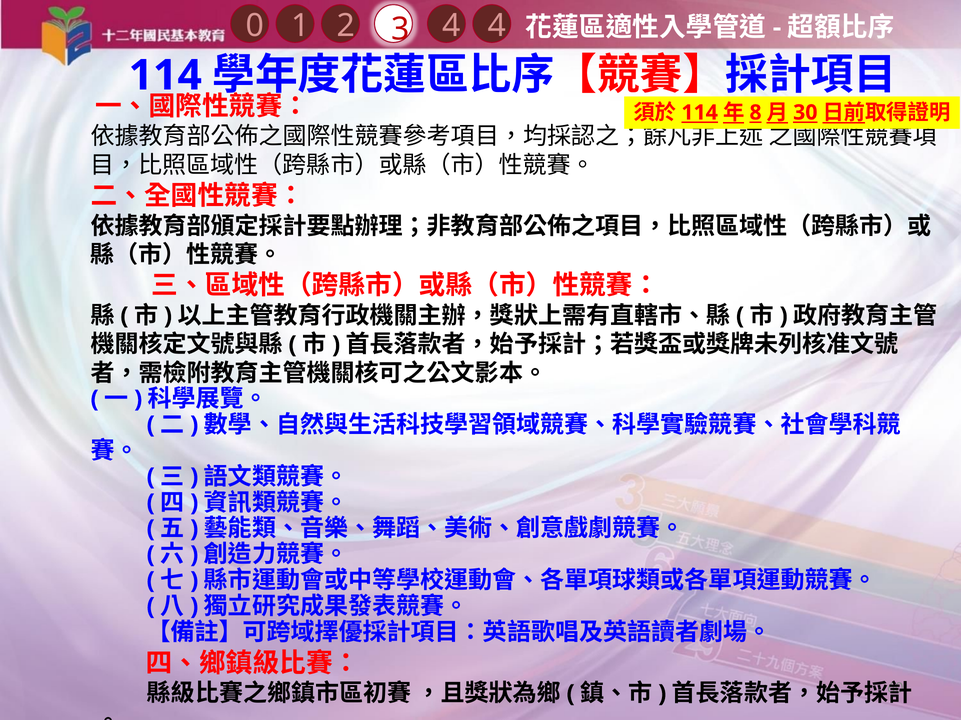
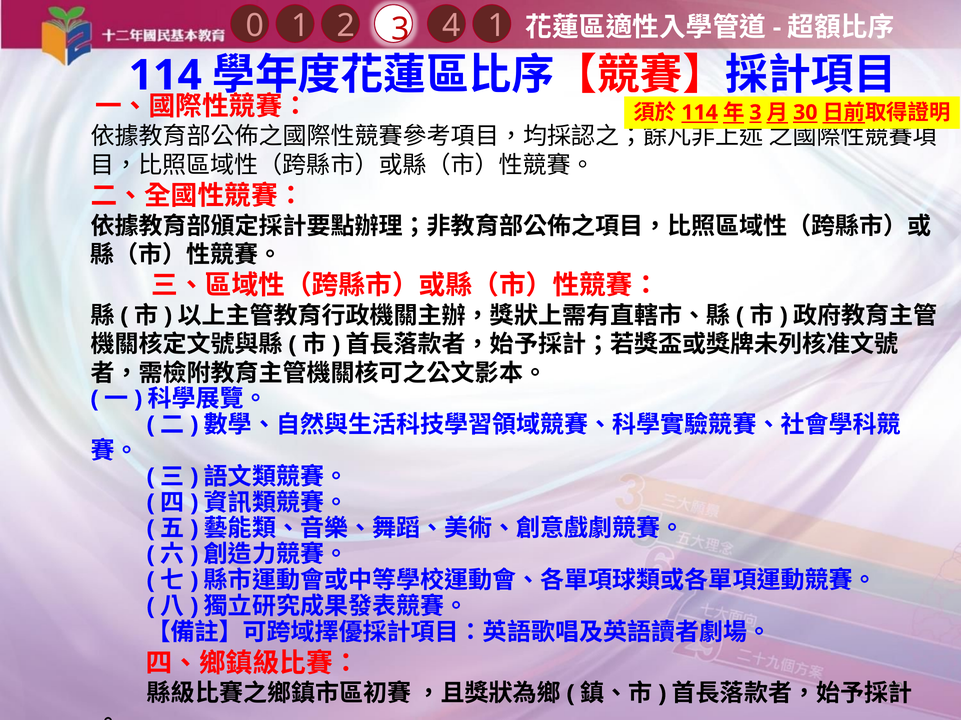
4 4: 4 -> 1
8 at (756, 113): 8 -> 3
